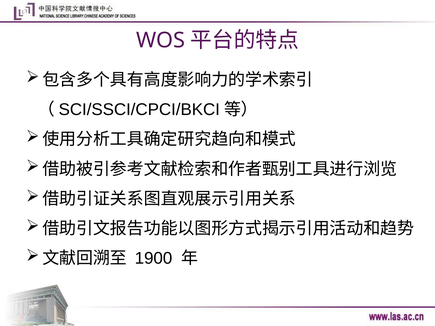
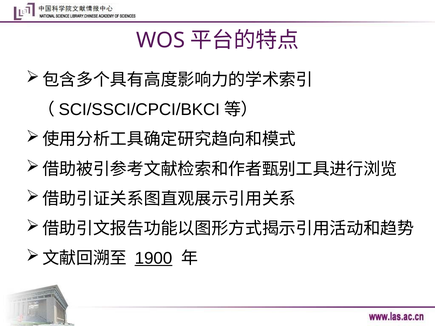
1900 underline: none -> present
